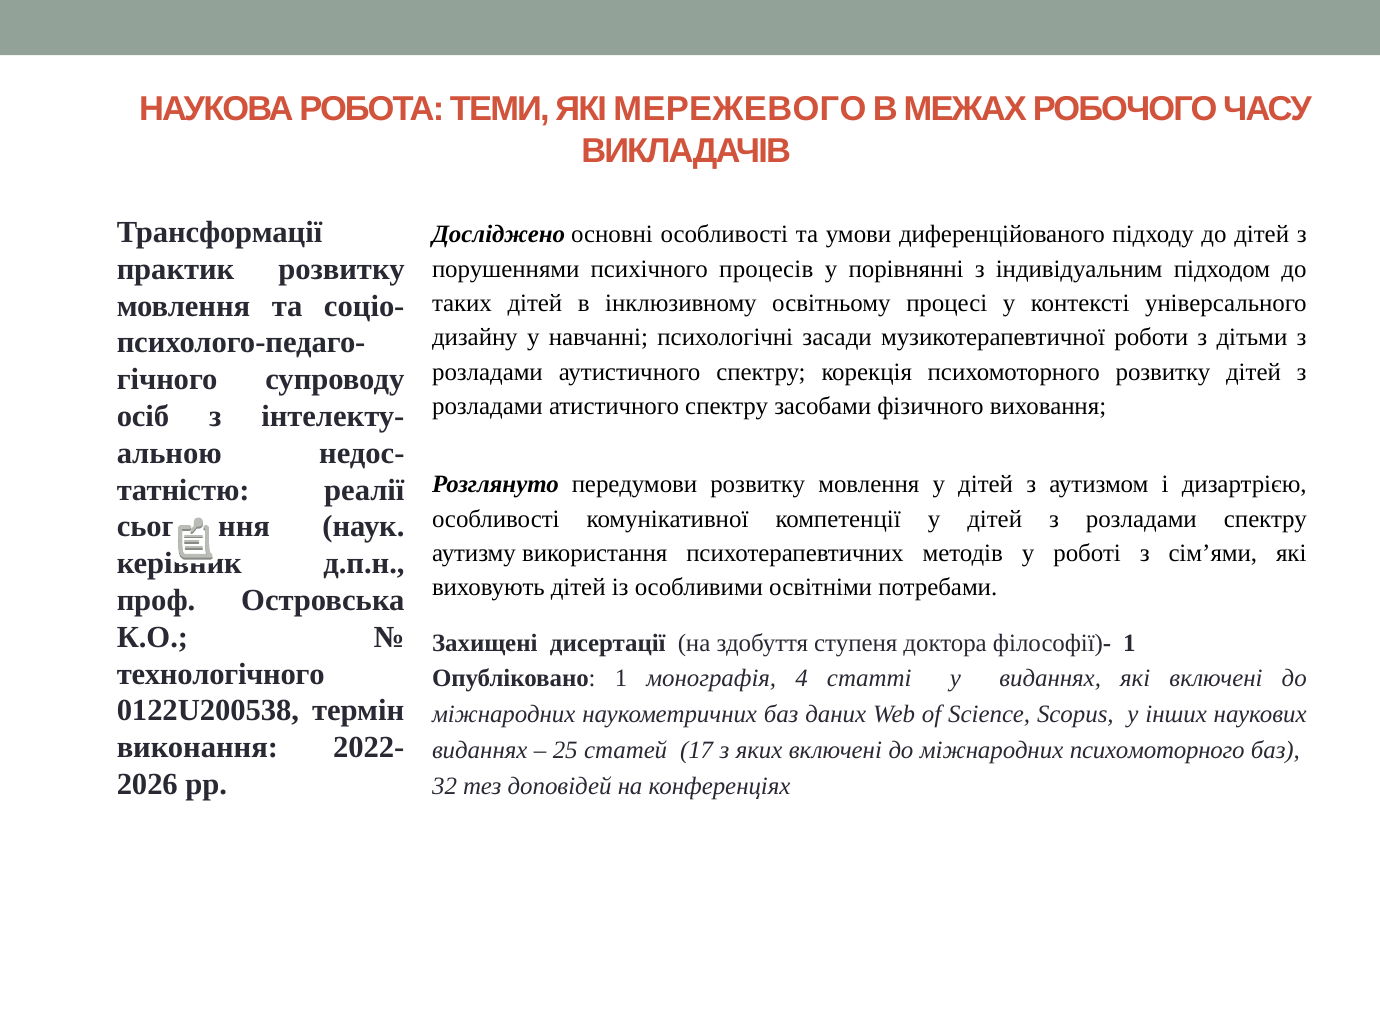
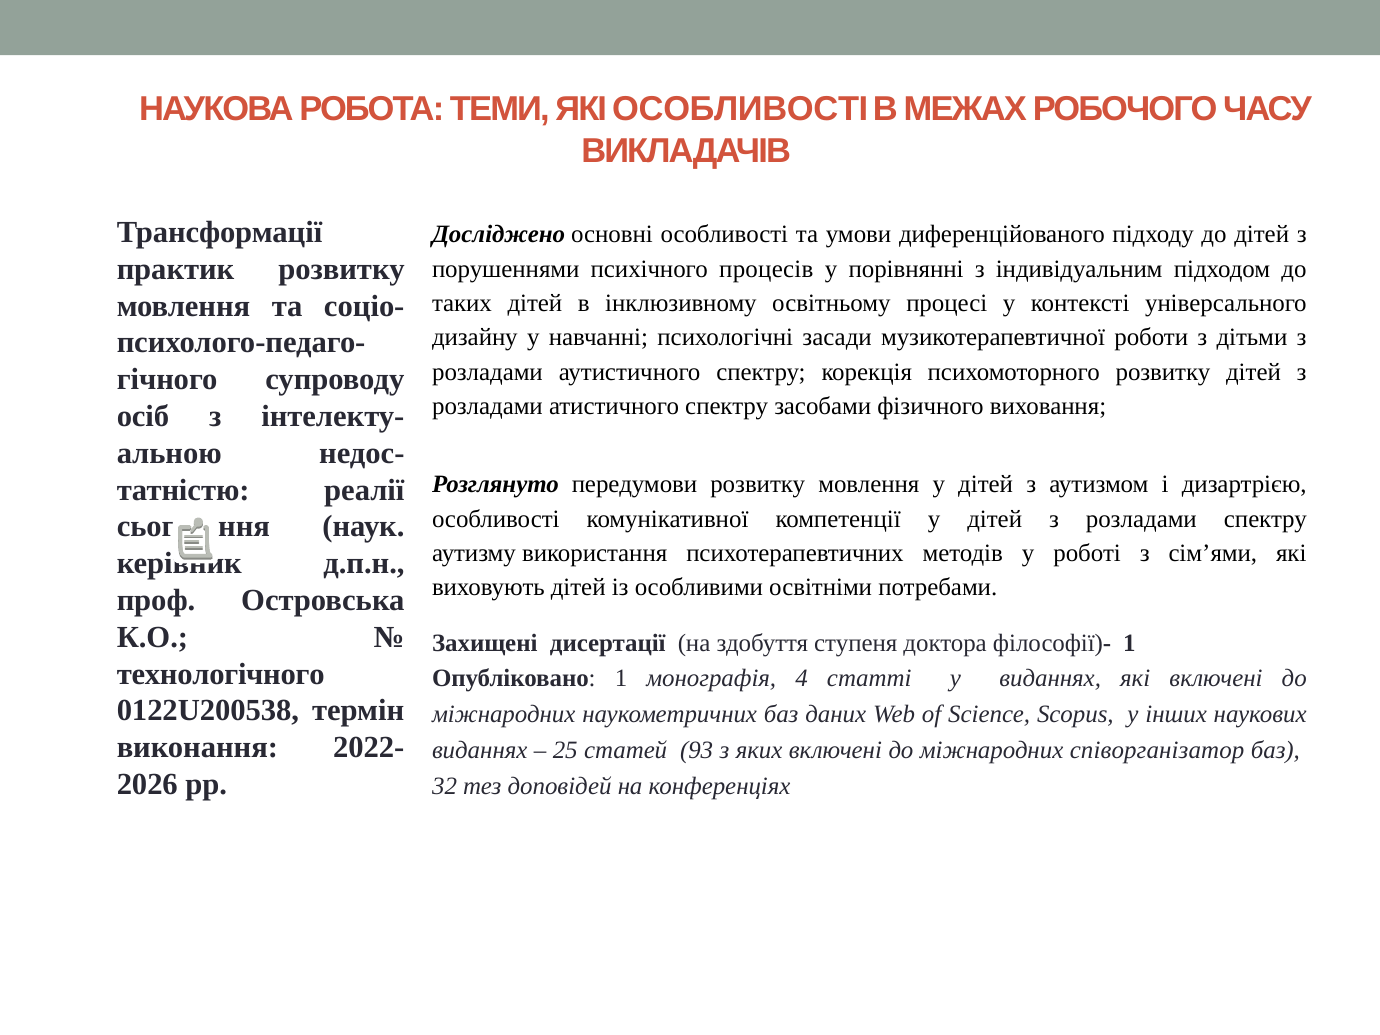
ЯКІ МЕРЕЖЕВОГО: МЕРЕЖЕВОГО -> ОСОБЛИВОСТІ
17: 17 -> 93
міжнародних психомоторного: психомоторного -> співорганізатор
